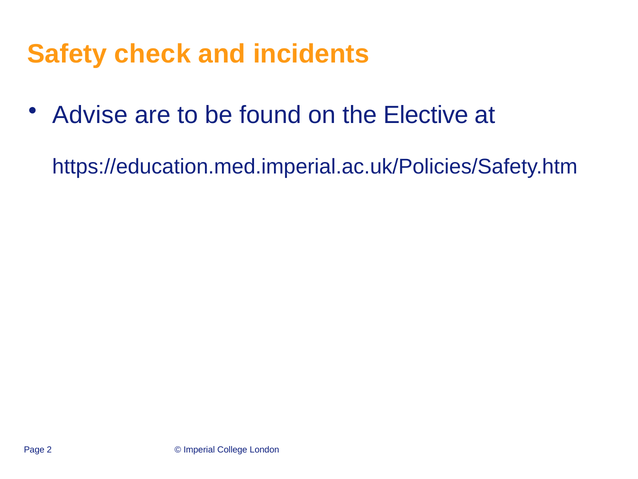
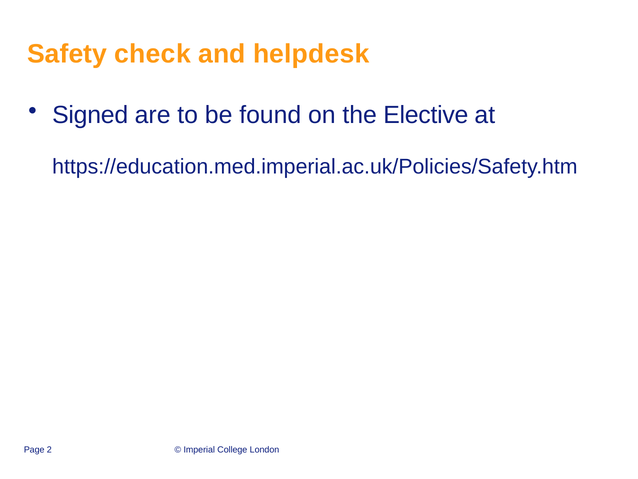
incidents: incidents -> helpdesk
Advise: Advise -> Signed
